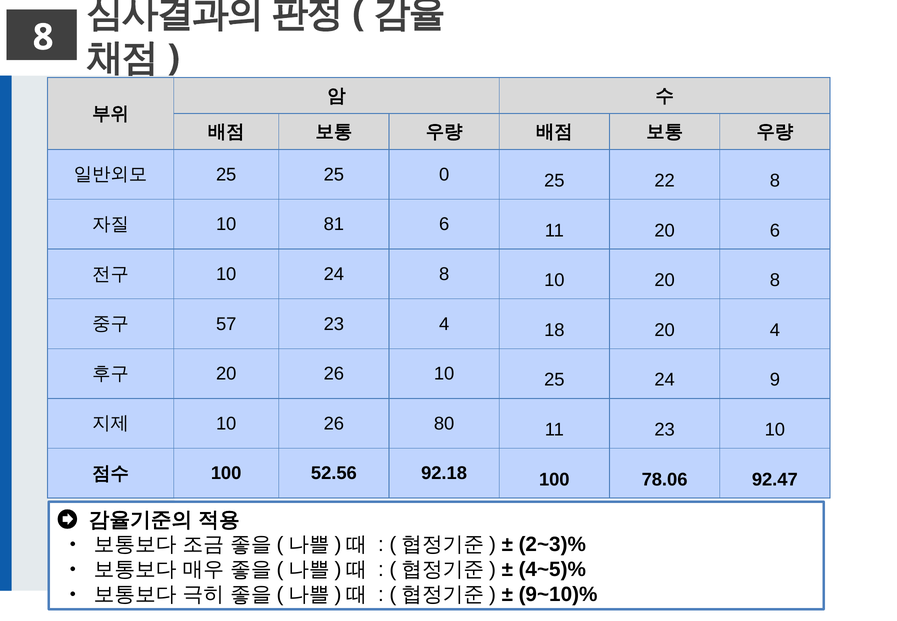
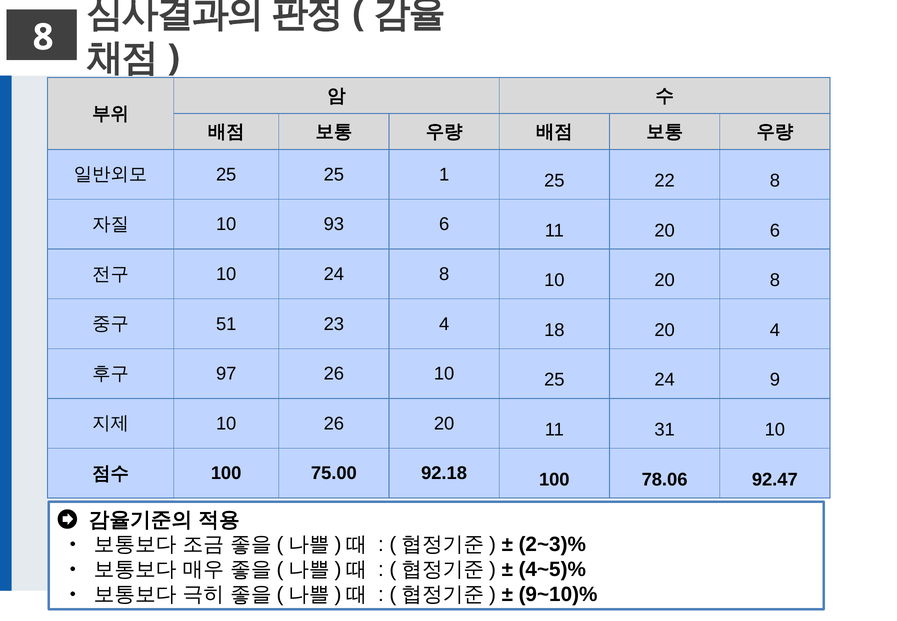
0: 0 -> 1
81: 81 -> 93
57: 57 -> 51
20 at (226, 374): 20 -> 97
26 80: 80 -> 20
11 23: 23 -> 31
52.56: 52.56 -> 75.00
